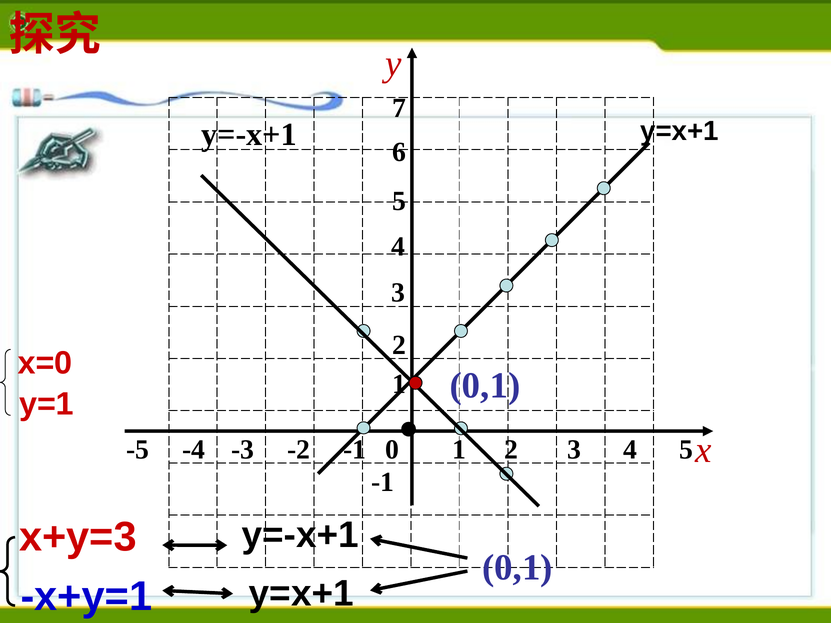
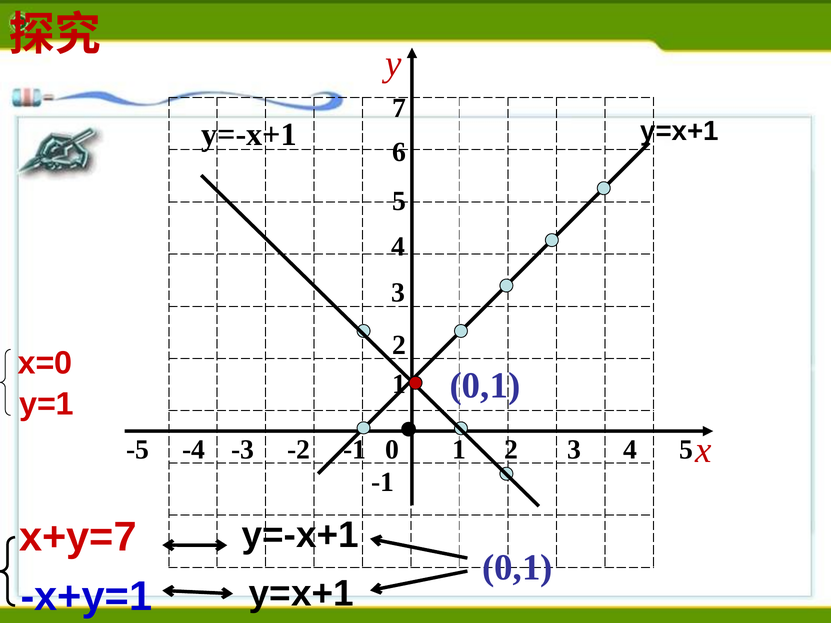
x+y=3: x+y=3 -> x+y=7
